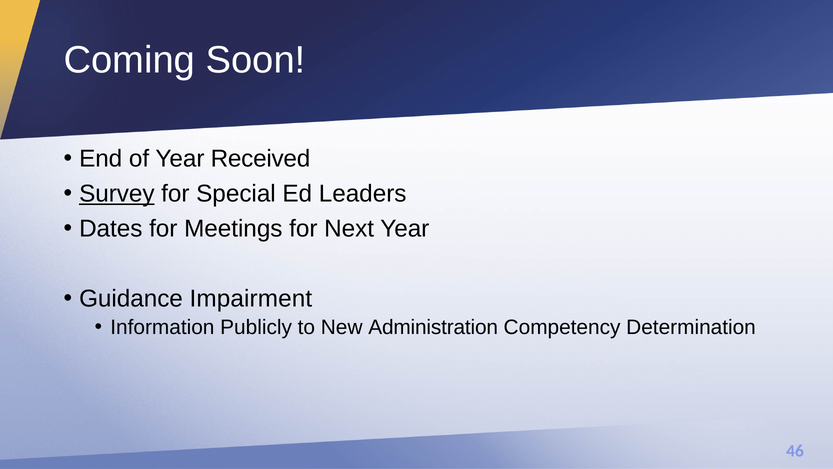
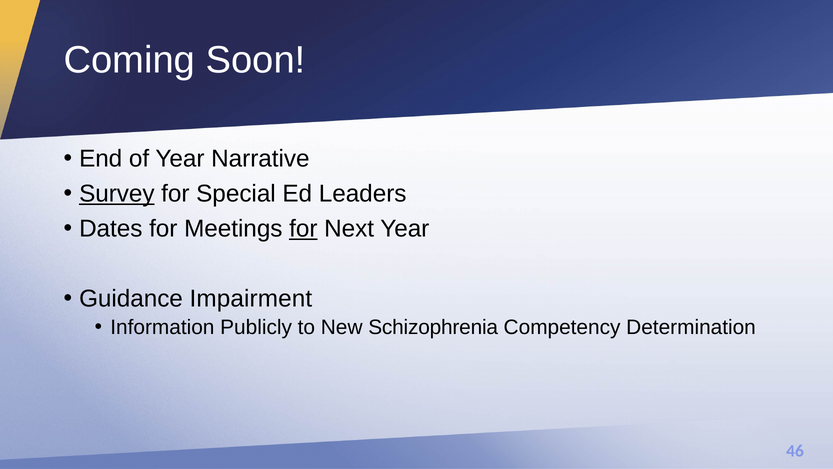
Received: Received -> Narrative
for at (303, 229) underline: none -> present
Administration: Administration -> Schizophrenia
